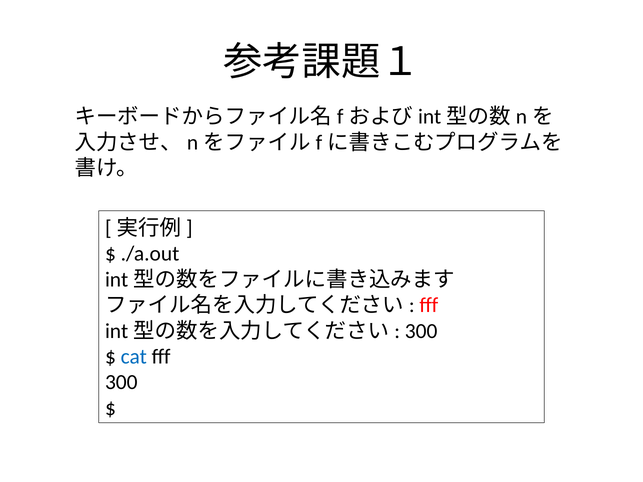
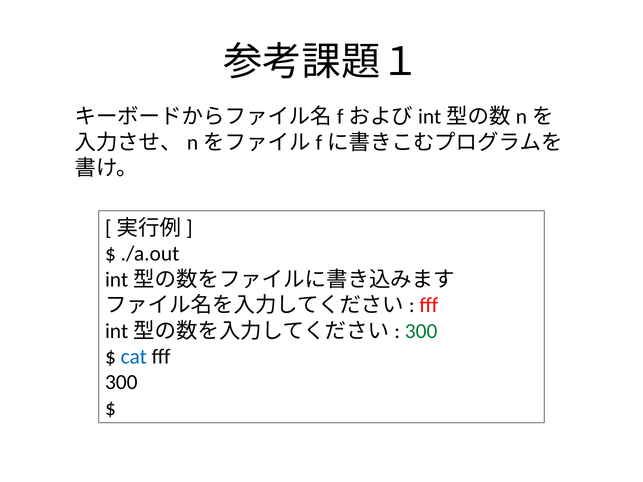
300 at (421, 331) colour: black -> green
